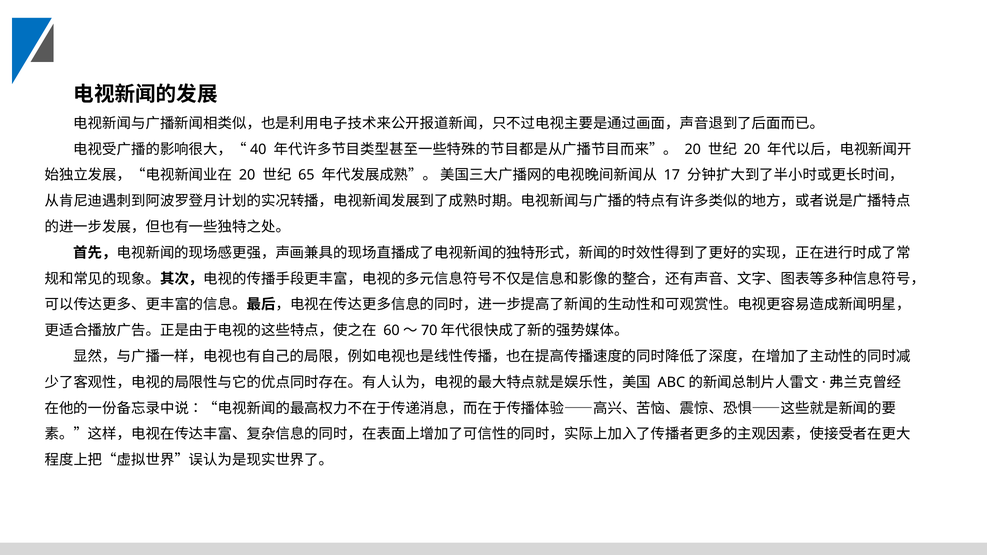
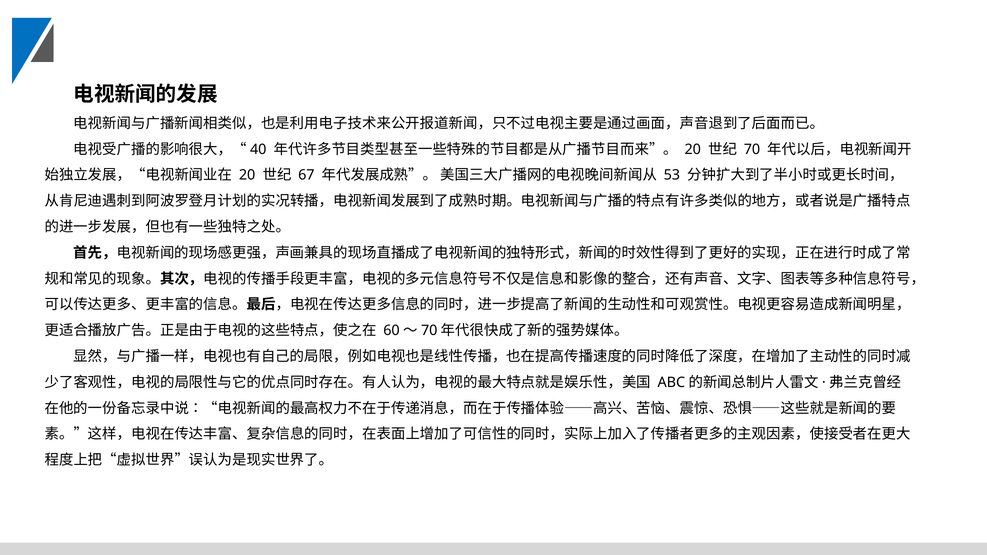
20 at (752, 149): 20 -> 70
65: 65 -> 67
17: 17 -> 53
